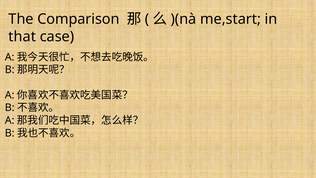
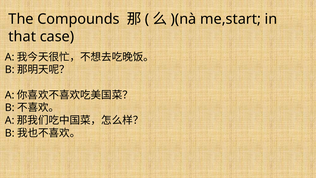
Comparison: Comparison -> Compounds
